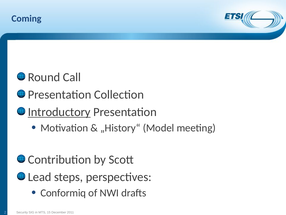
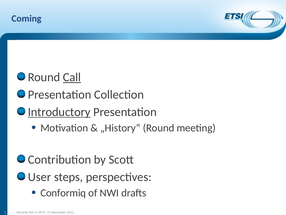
Call underline: none -> present
„History“ Model: Model -> Round
Lead: Lead -> User
